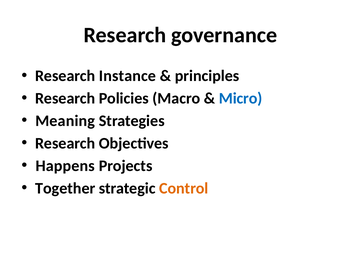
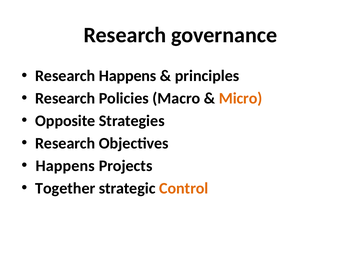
Research Instance: Instance -> Happens
Micro colour: blue -> orange
Meaning: Meaning -> Opposite
